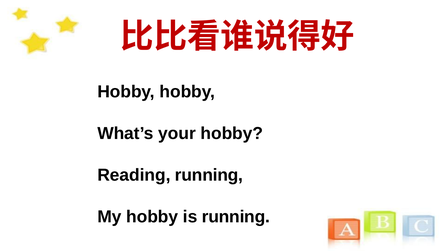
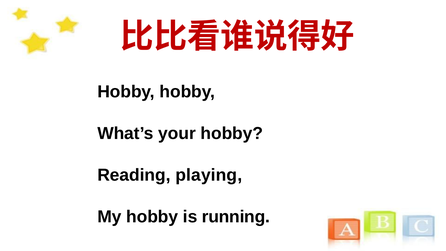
Reading running: running -> playing
